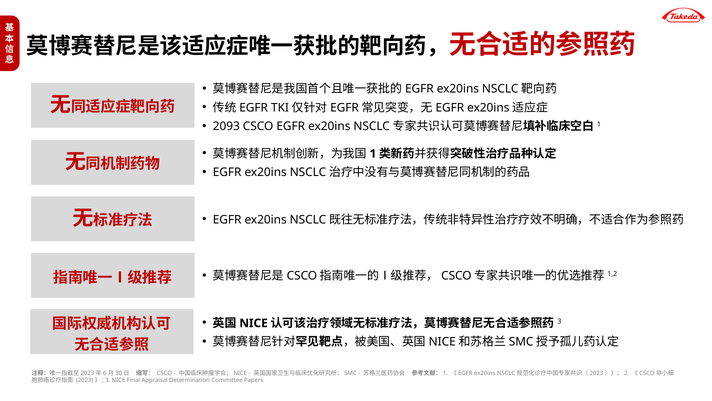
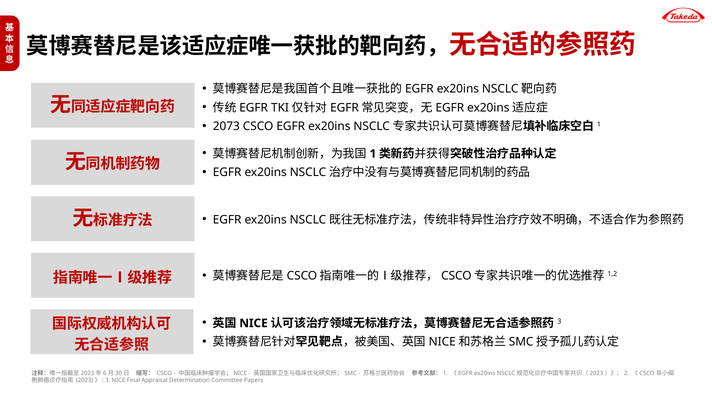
2093: 2093 -> 2073
